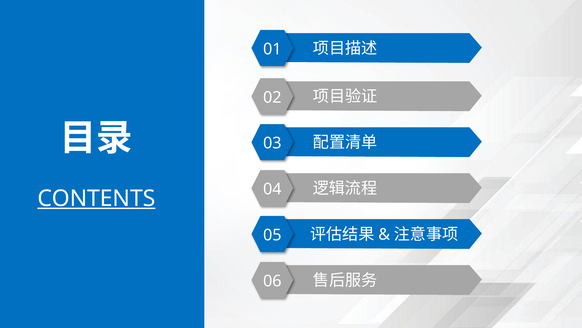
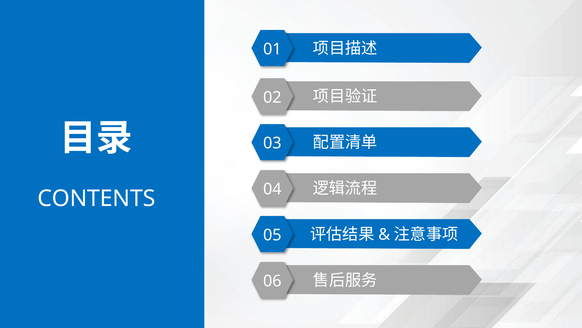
CONTENTS underline: present -> none
